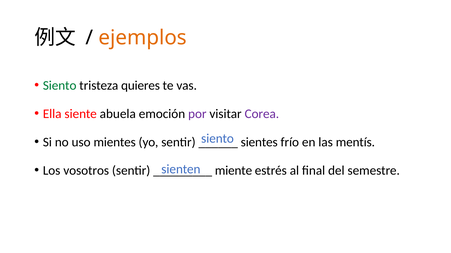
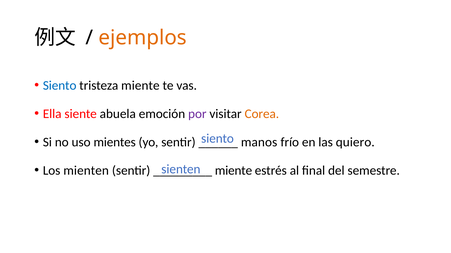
Siento at (60, 86) colour: green -> blue
tristeza quieres: quieres -> miente
Corea colour: purple -> orange
sientes: sientes -> manos
mentís: mentís -> quiero
vosotros: vosotros -> mienten
